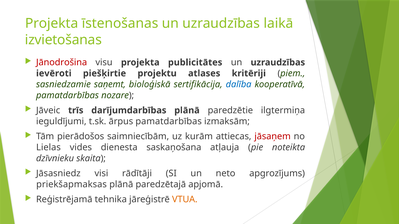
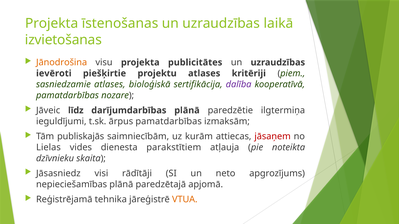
Jānodrošina colour: red -> orange
sasniedzamie saņemt: saņemt -> atlases
dalība colour: blue -> purple
trīs: trīs -> līdz
pierādošos: pierādošos -> publiskajās
saskaņošana: saskaņošana -> parakstītiem
priekšapmaksas: priekšapmaksas -> nepieciešamības
